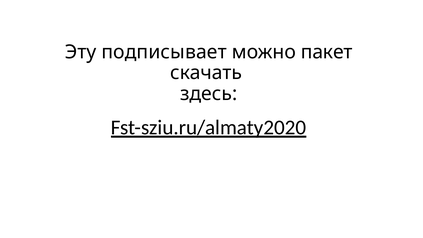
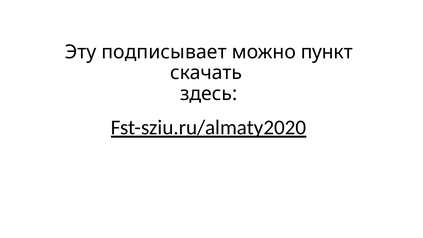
пакет: пакет -> пункт
